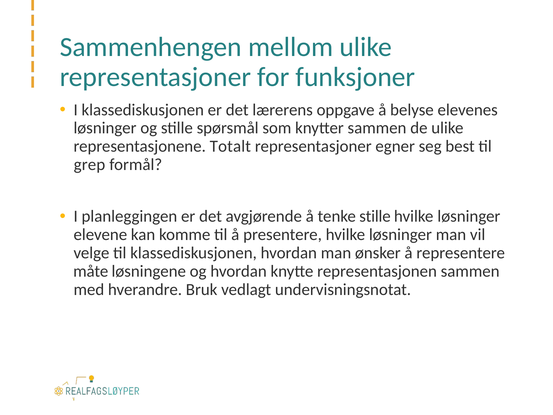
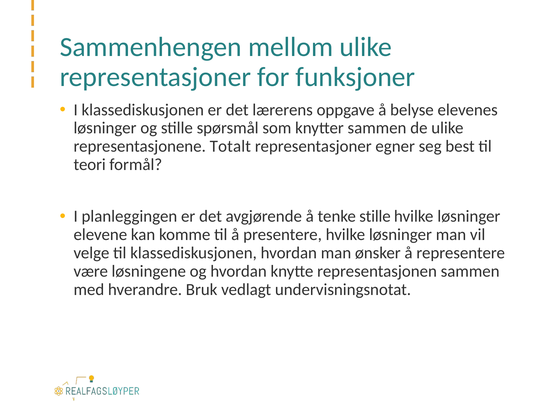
grep: grep -> teori
måte: måte -> være
